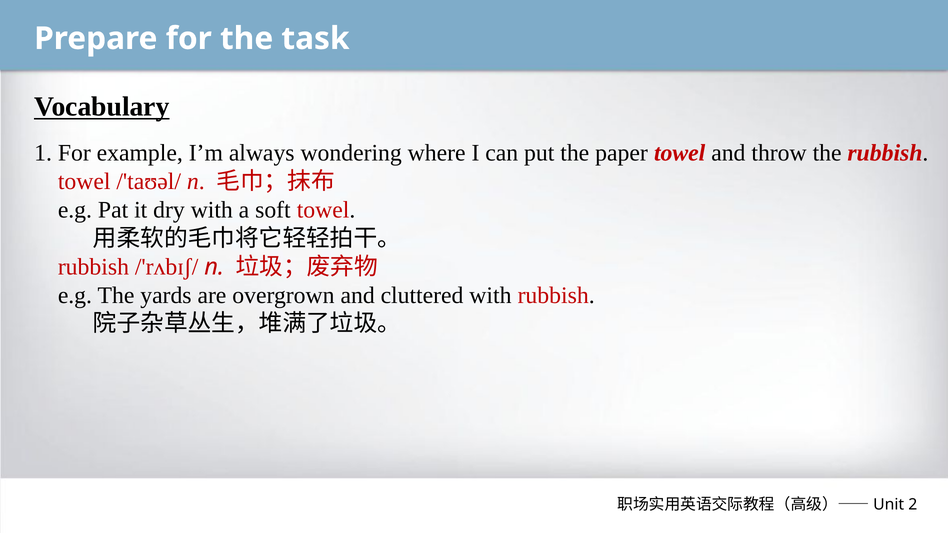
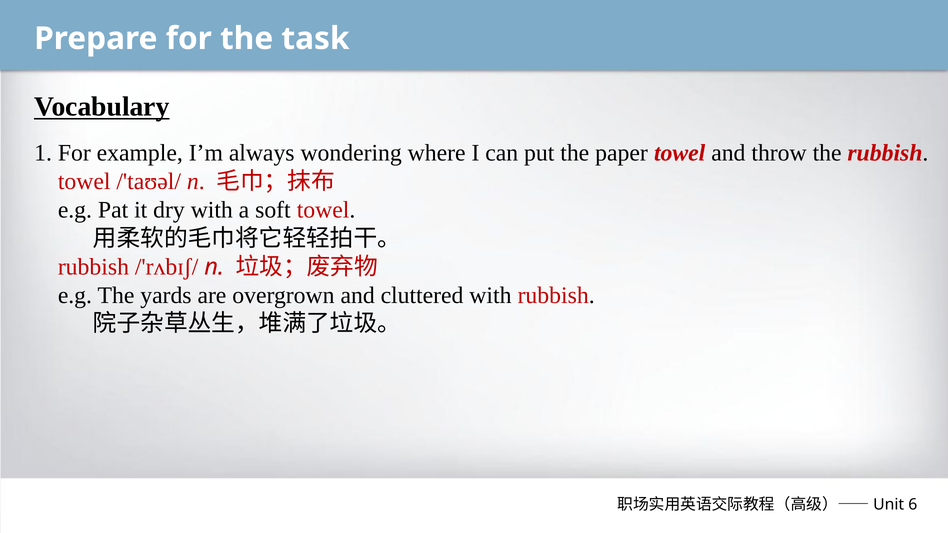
2: 2 -> 6
